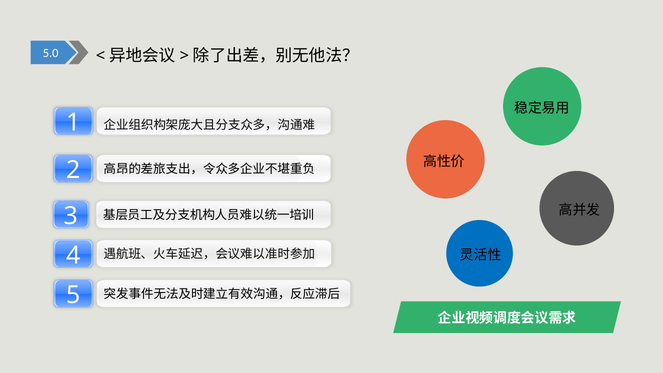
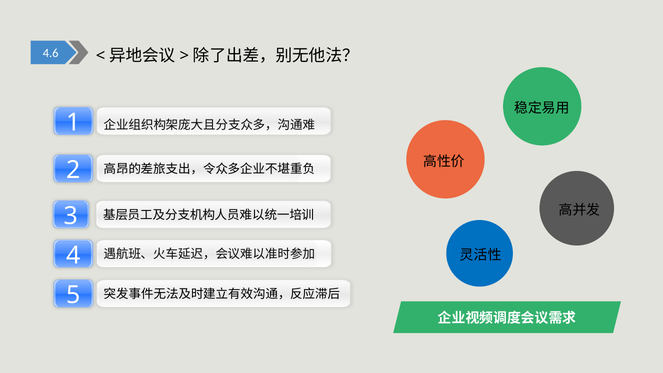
5.0: 5.0 -> 4.6
